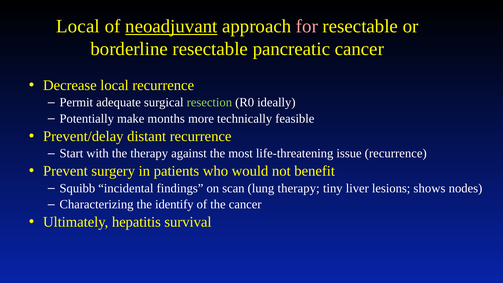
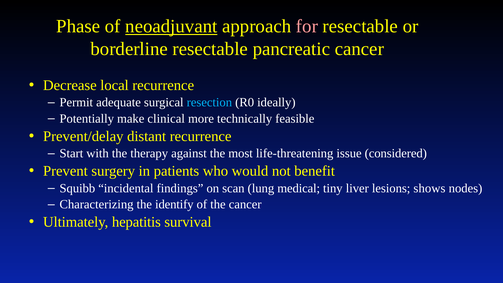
Local at (78, 26): Local -> Phase
resection colour: light green -> light blue
months: months -> clinical
issue recurrence: recurrence -> considered
lung therapy: therapy -> medical
